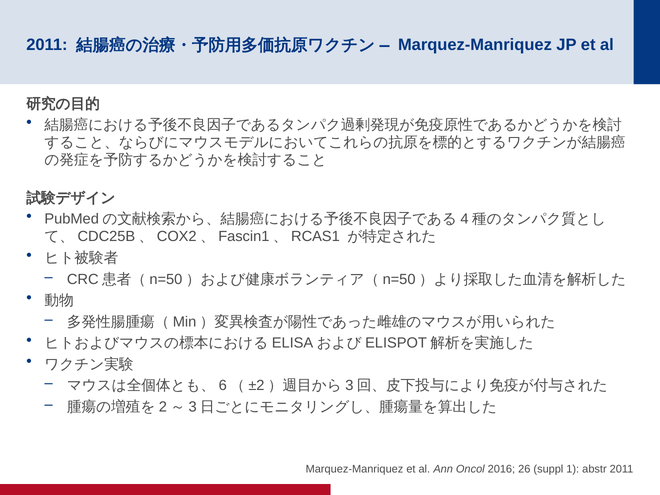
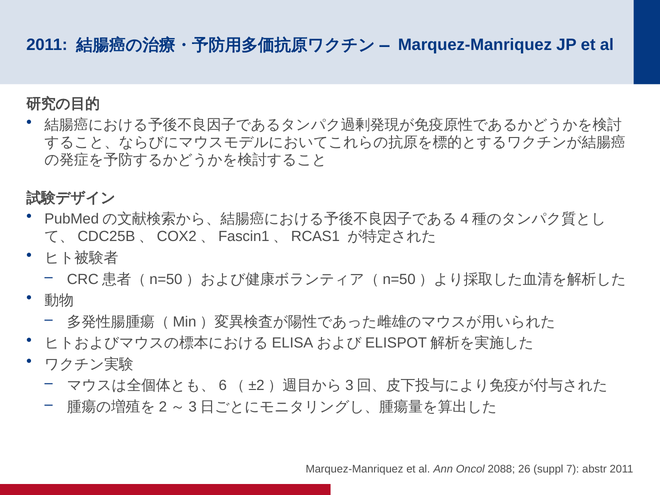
2016: 2016 -> 2088
1: 1 -> 7
